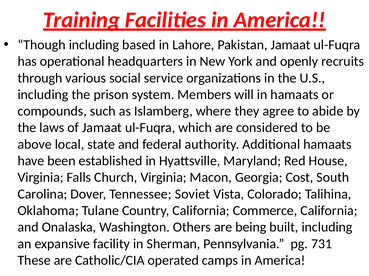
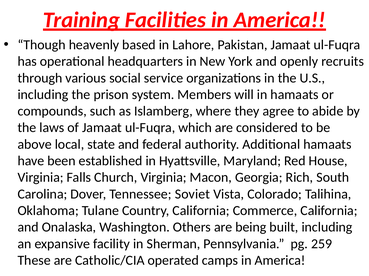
Though including: including -> heavenly
Cost: Cost -> Rich
731: 731 -> 259
